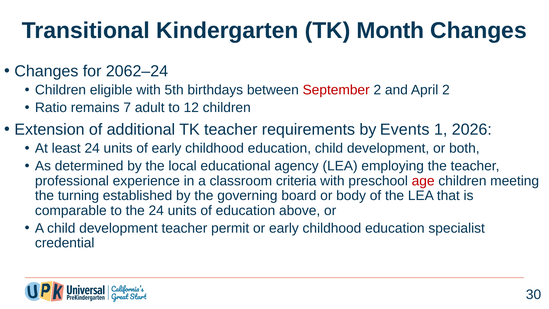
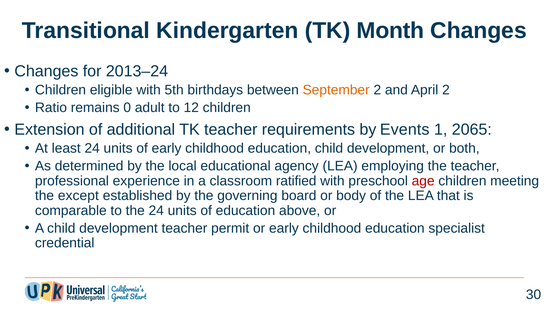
2062–24: 2062–24 -> 2013–24
September colour: red -> orange
7: 7 -> 0
2026: 2026 -> 2065
criteria: criteria -> ratified
turning: turning -> except
